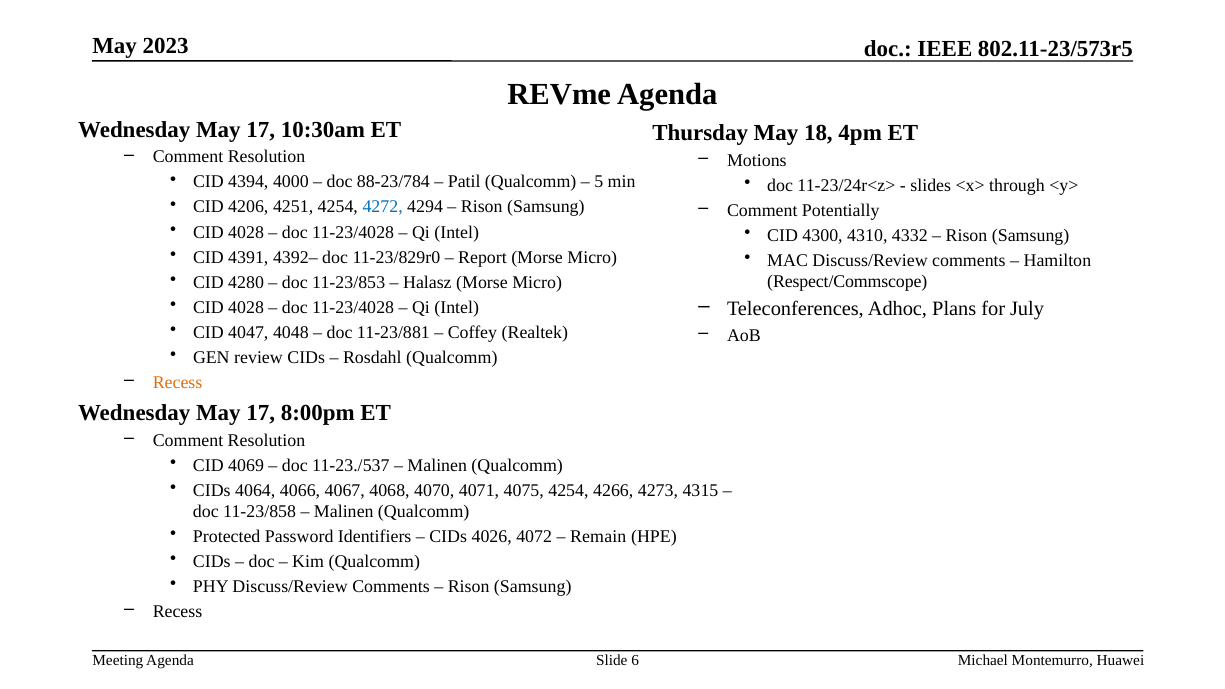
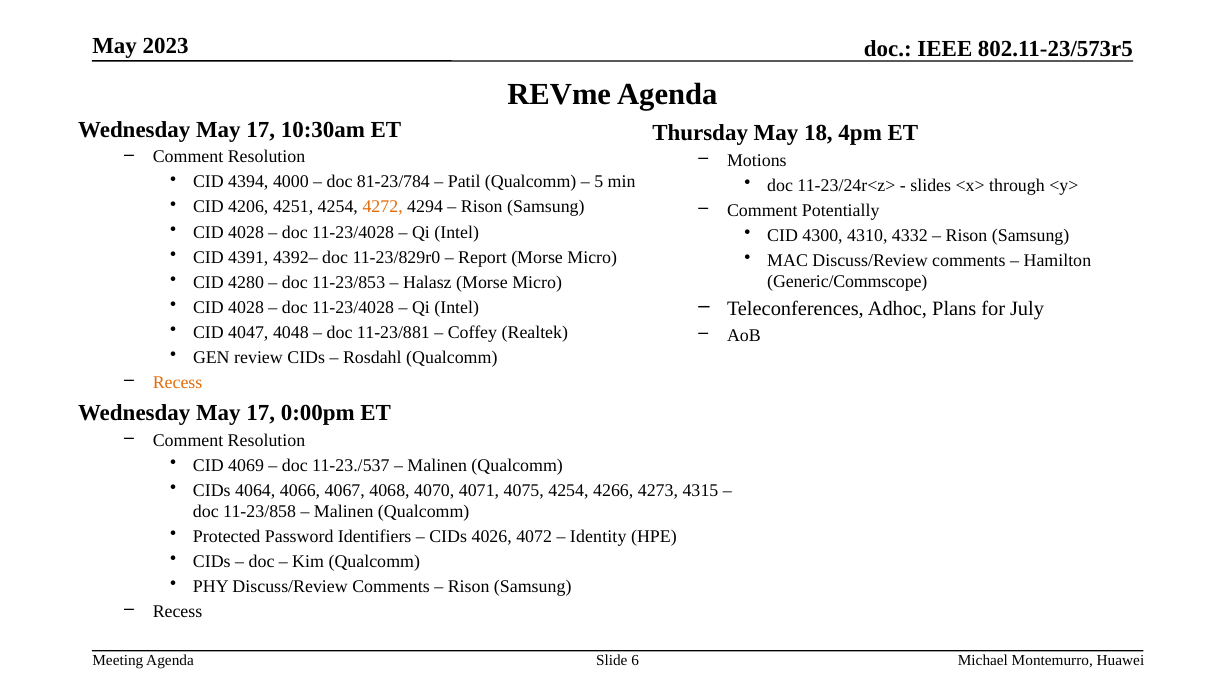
88-23/784: 88-23/784 -> 81-23/784
4272 colour: blue -> orange
Respect/Commscope: Respect/Commscope -> Generic/Commscope
8:00pm: 8:00pm -> 0:00pm
Remain: Remain -> Identity
